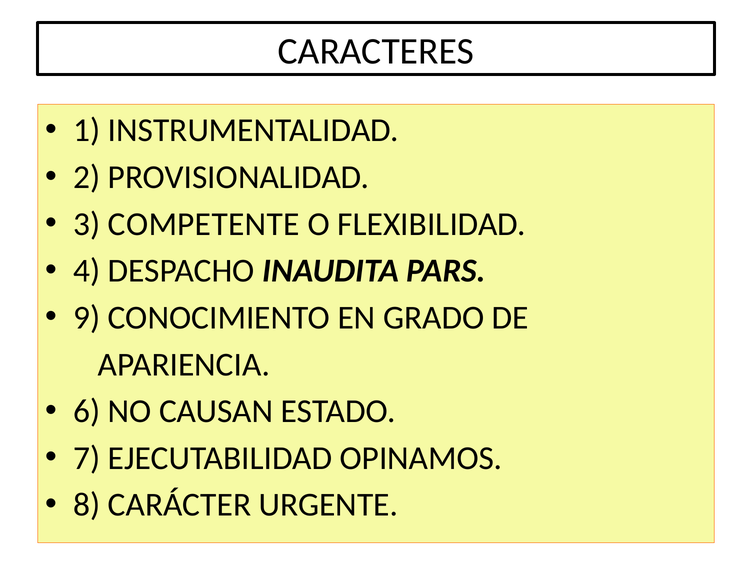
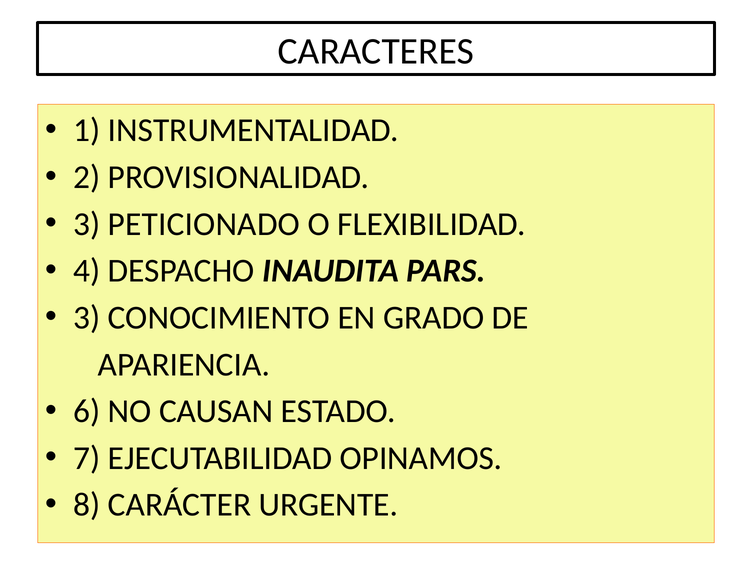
COMPETENTE: COMPETENTE -> PETICIONADO
9 at (87, 318): 9 -> 3
